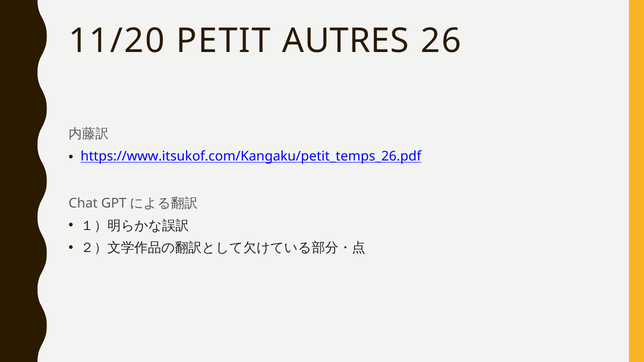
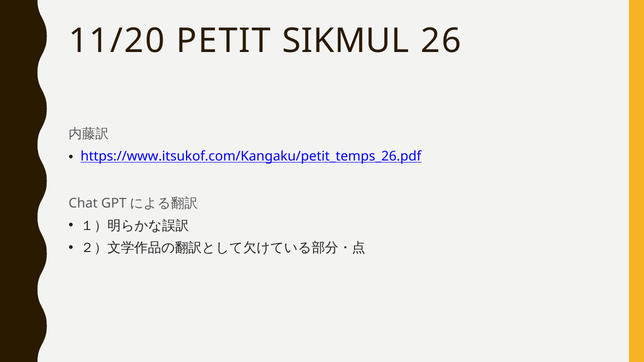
AUTRES: AUTRES -> SIKMUL
